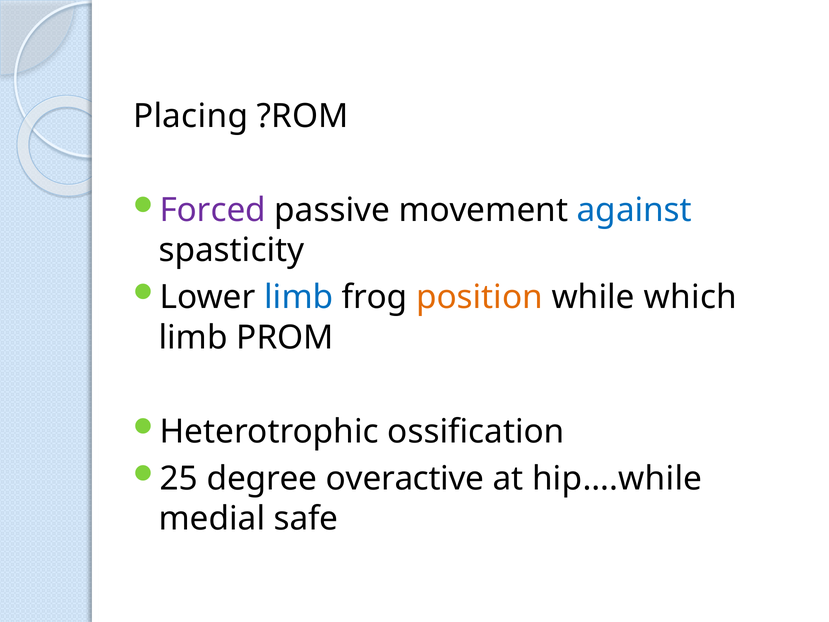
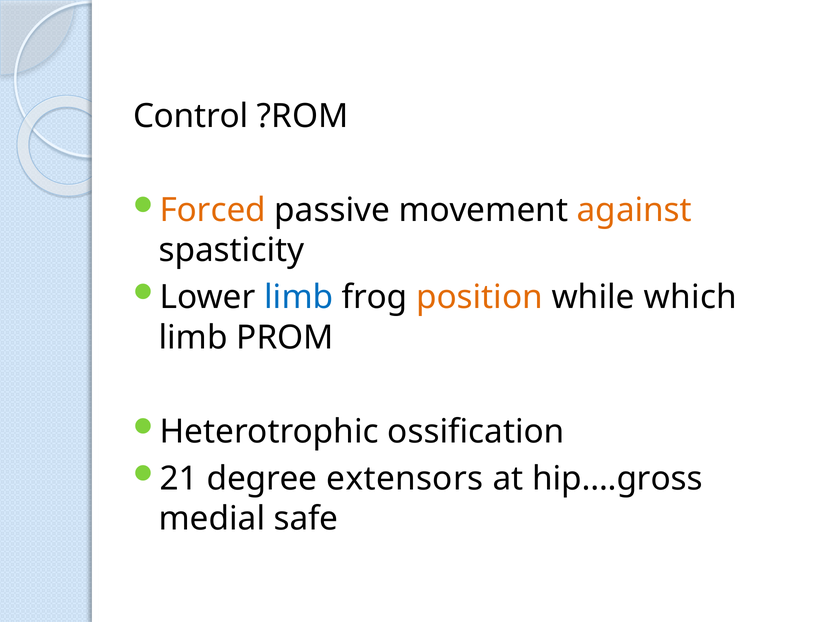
Placing: Placing -> Control
Forced colour: purple -> orange
against colour: blue -> orange
25: 25 -> 21
overactive: overactive -> extensors
hip….while: hip….while -> hip….gross
